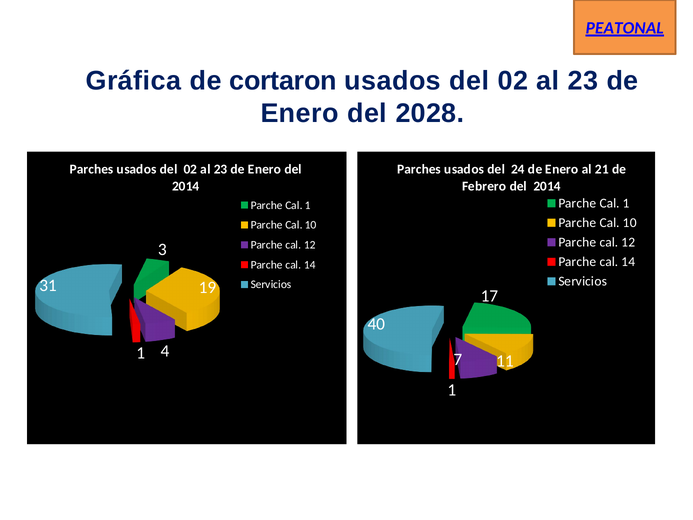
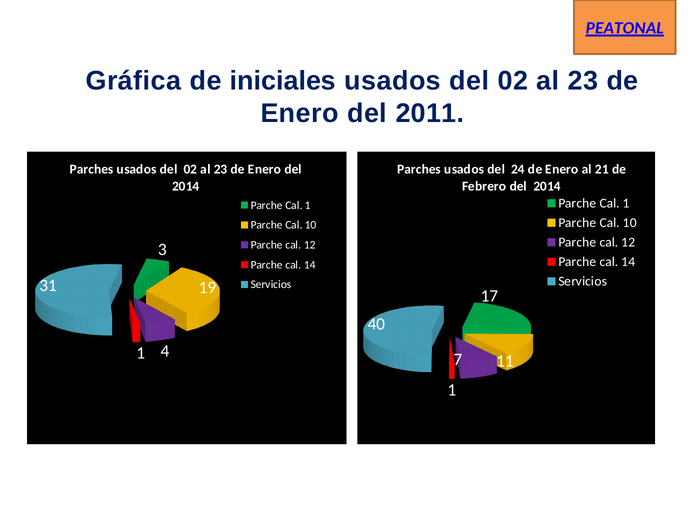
cortaron: cortaron -> iniciales
2028: 2028 -> 2011
